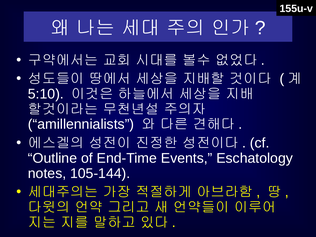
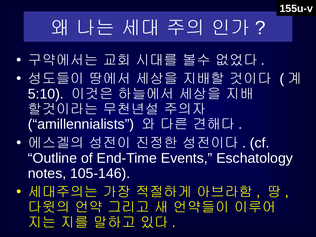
105-144: 105-144 -> 105-146
